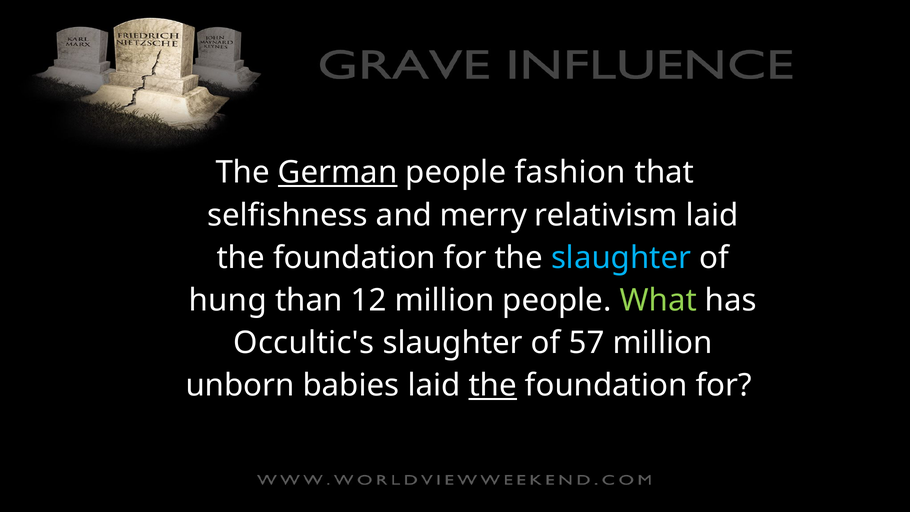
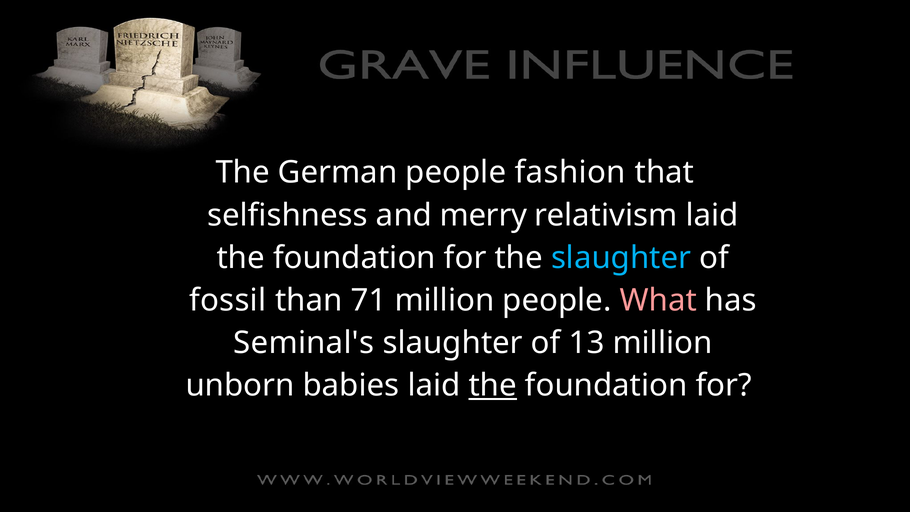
German underline: present -> none
hung: hung -> fossil
12: 12 -> 71
What colour: light green -> pink
Occultic's: Occultic's -> Seminal's
57: 57 -> 13
